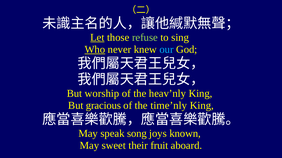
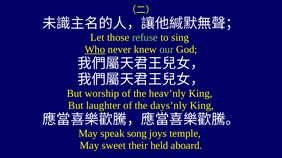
Let underline: present -> none
our colour: light blue -> light green
gracious: gracious -> laughter
time’nly: time’nly -> days’nly
known: known -> temple
fruit: fruit -> held
